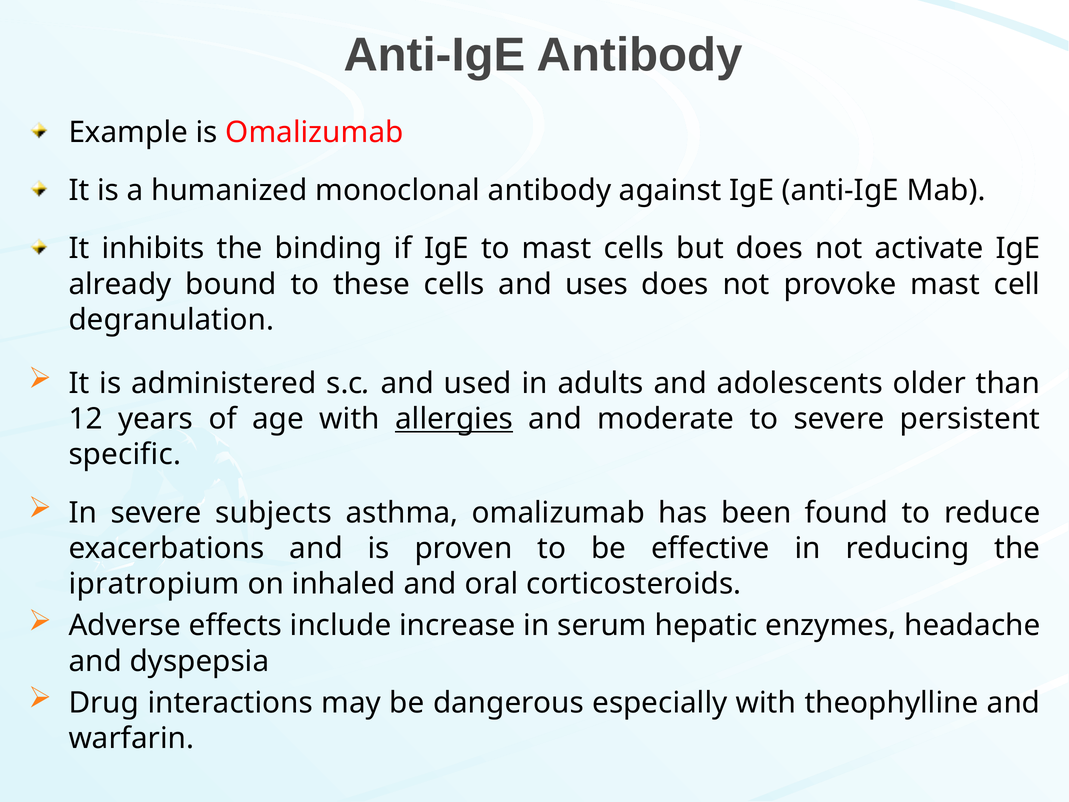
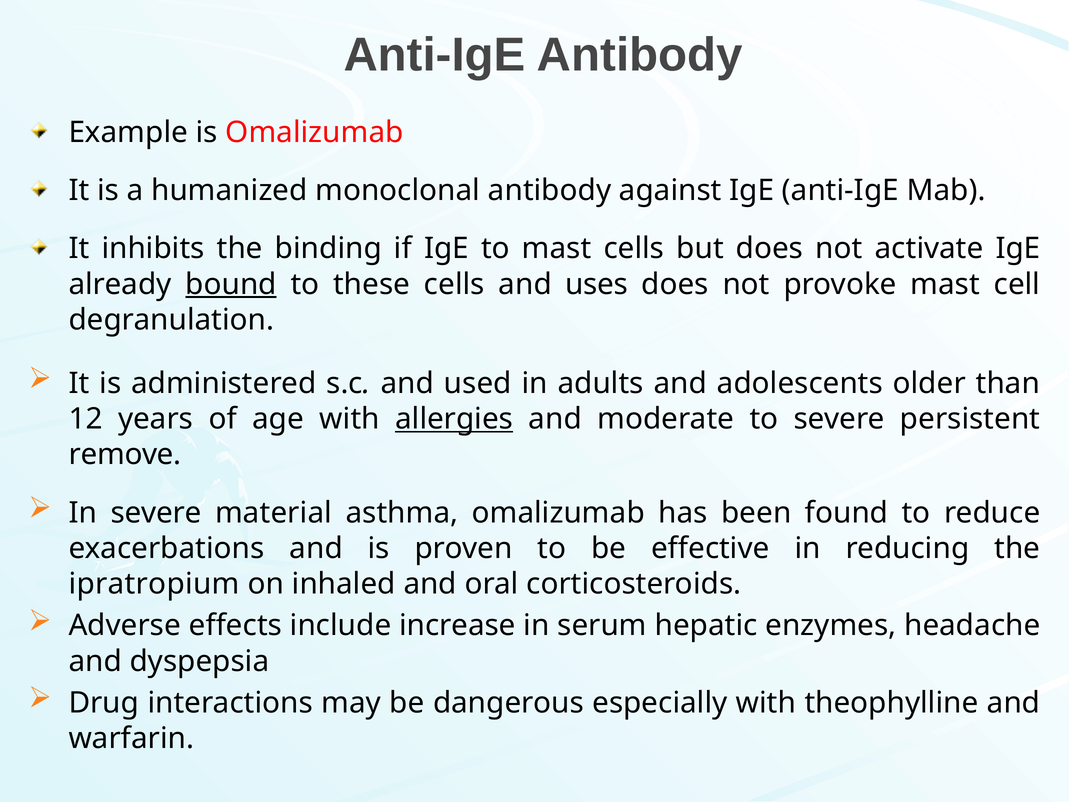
bound underline: none -> present
specific: specific -> remove
subjects: subjects -> material
